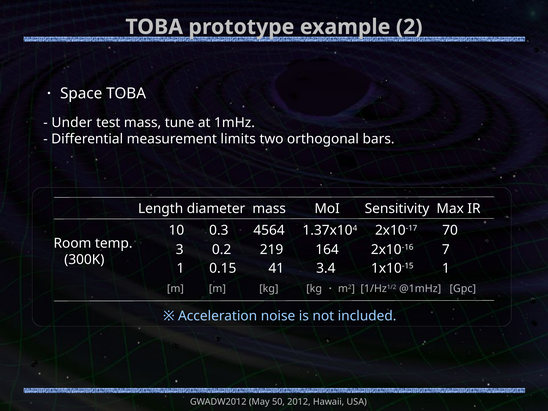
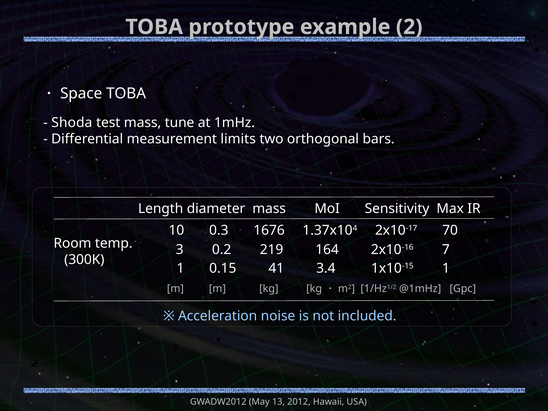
Under: Under -> Shoda
4564: 4564 -> 1676
50: 50 -> 13
